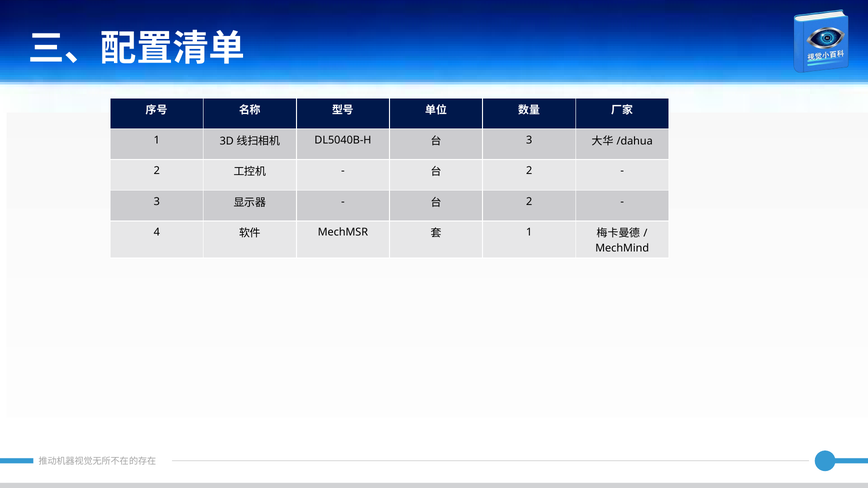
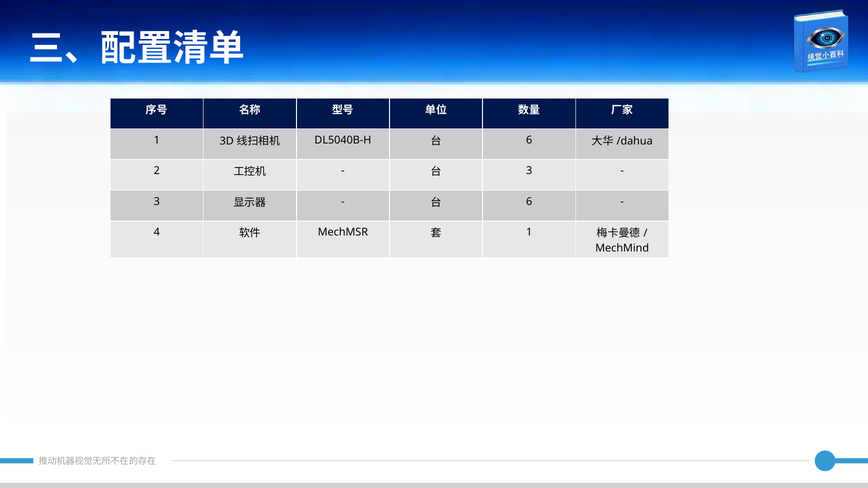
3 at (529, 140): 3 -> 6
2 at (529, 171): 2 -> 3
2 at (529, 202): 2 -> 6
